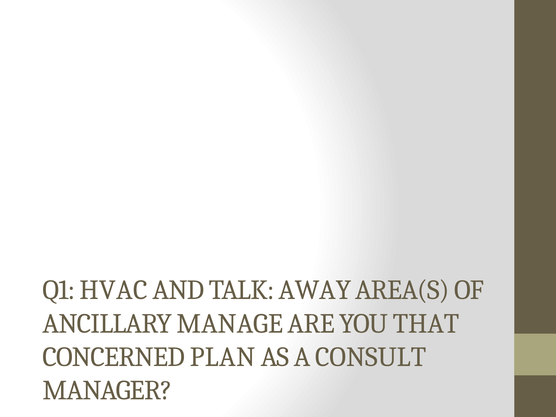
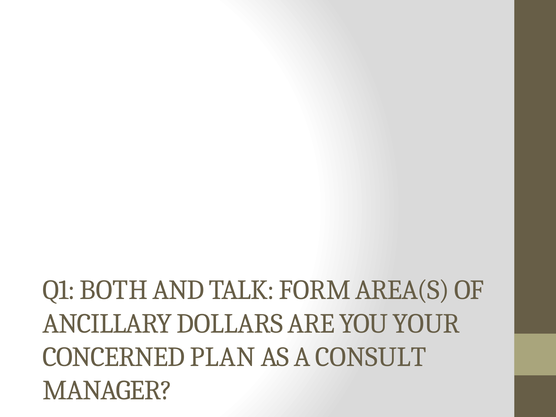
HVAC: HVAC -> BOTH
AWAY: AWAY -> FORM
MANAGE: MANAGE -> DOLLARS
THAT: THAT -> YOUR
